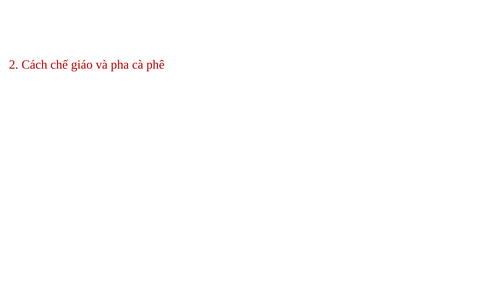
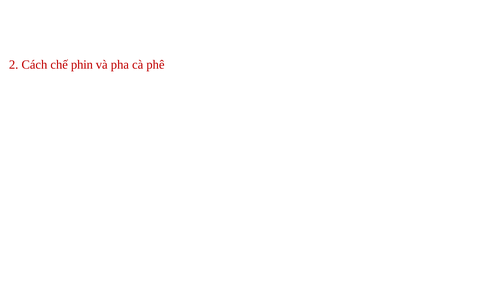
giáo: giáo -> phin
